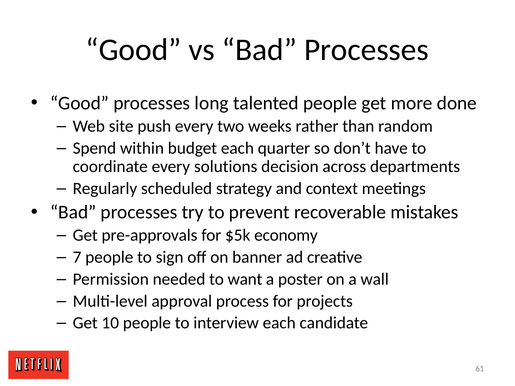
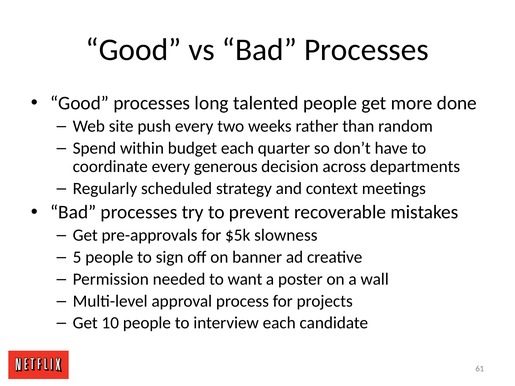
solutions: solutions -> generous
economy: economy -> slowness
7: 7 -> 5
